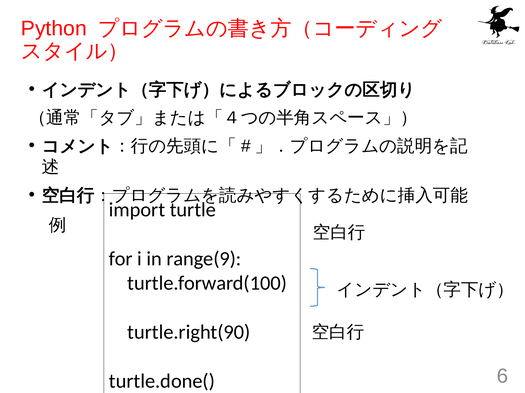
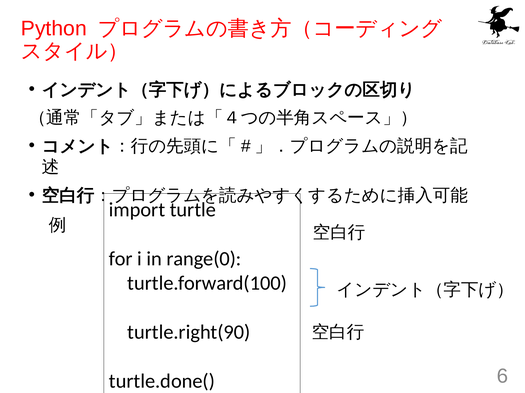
range(9: range(9 -> range(0
